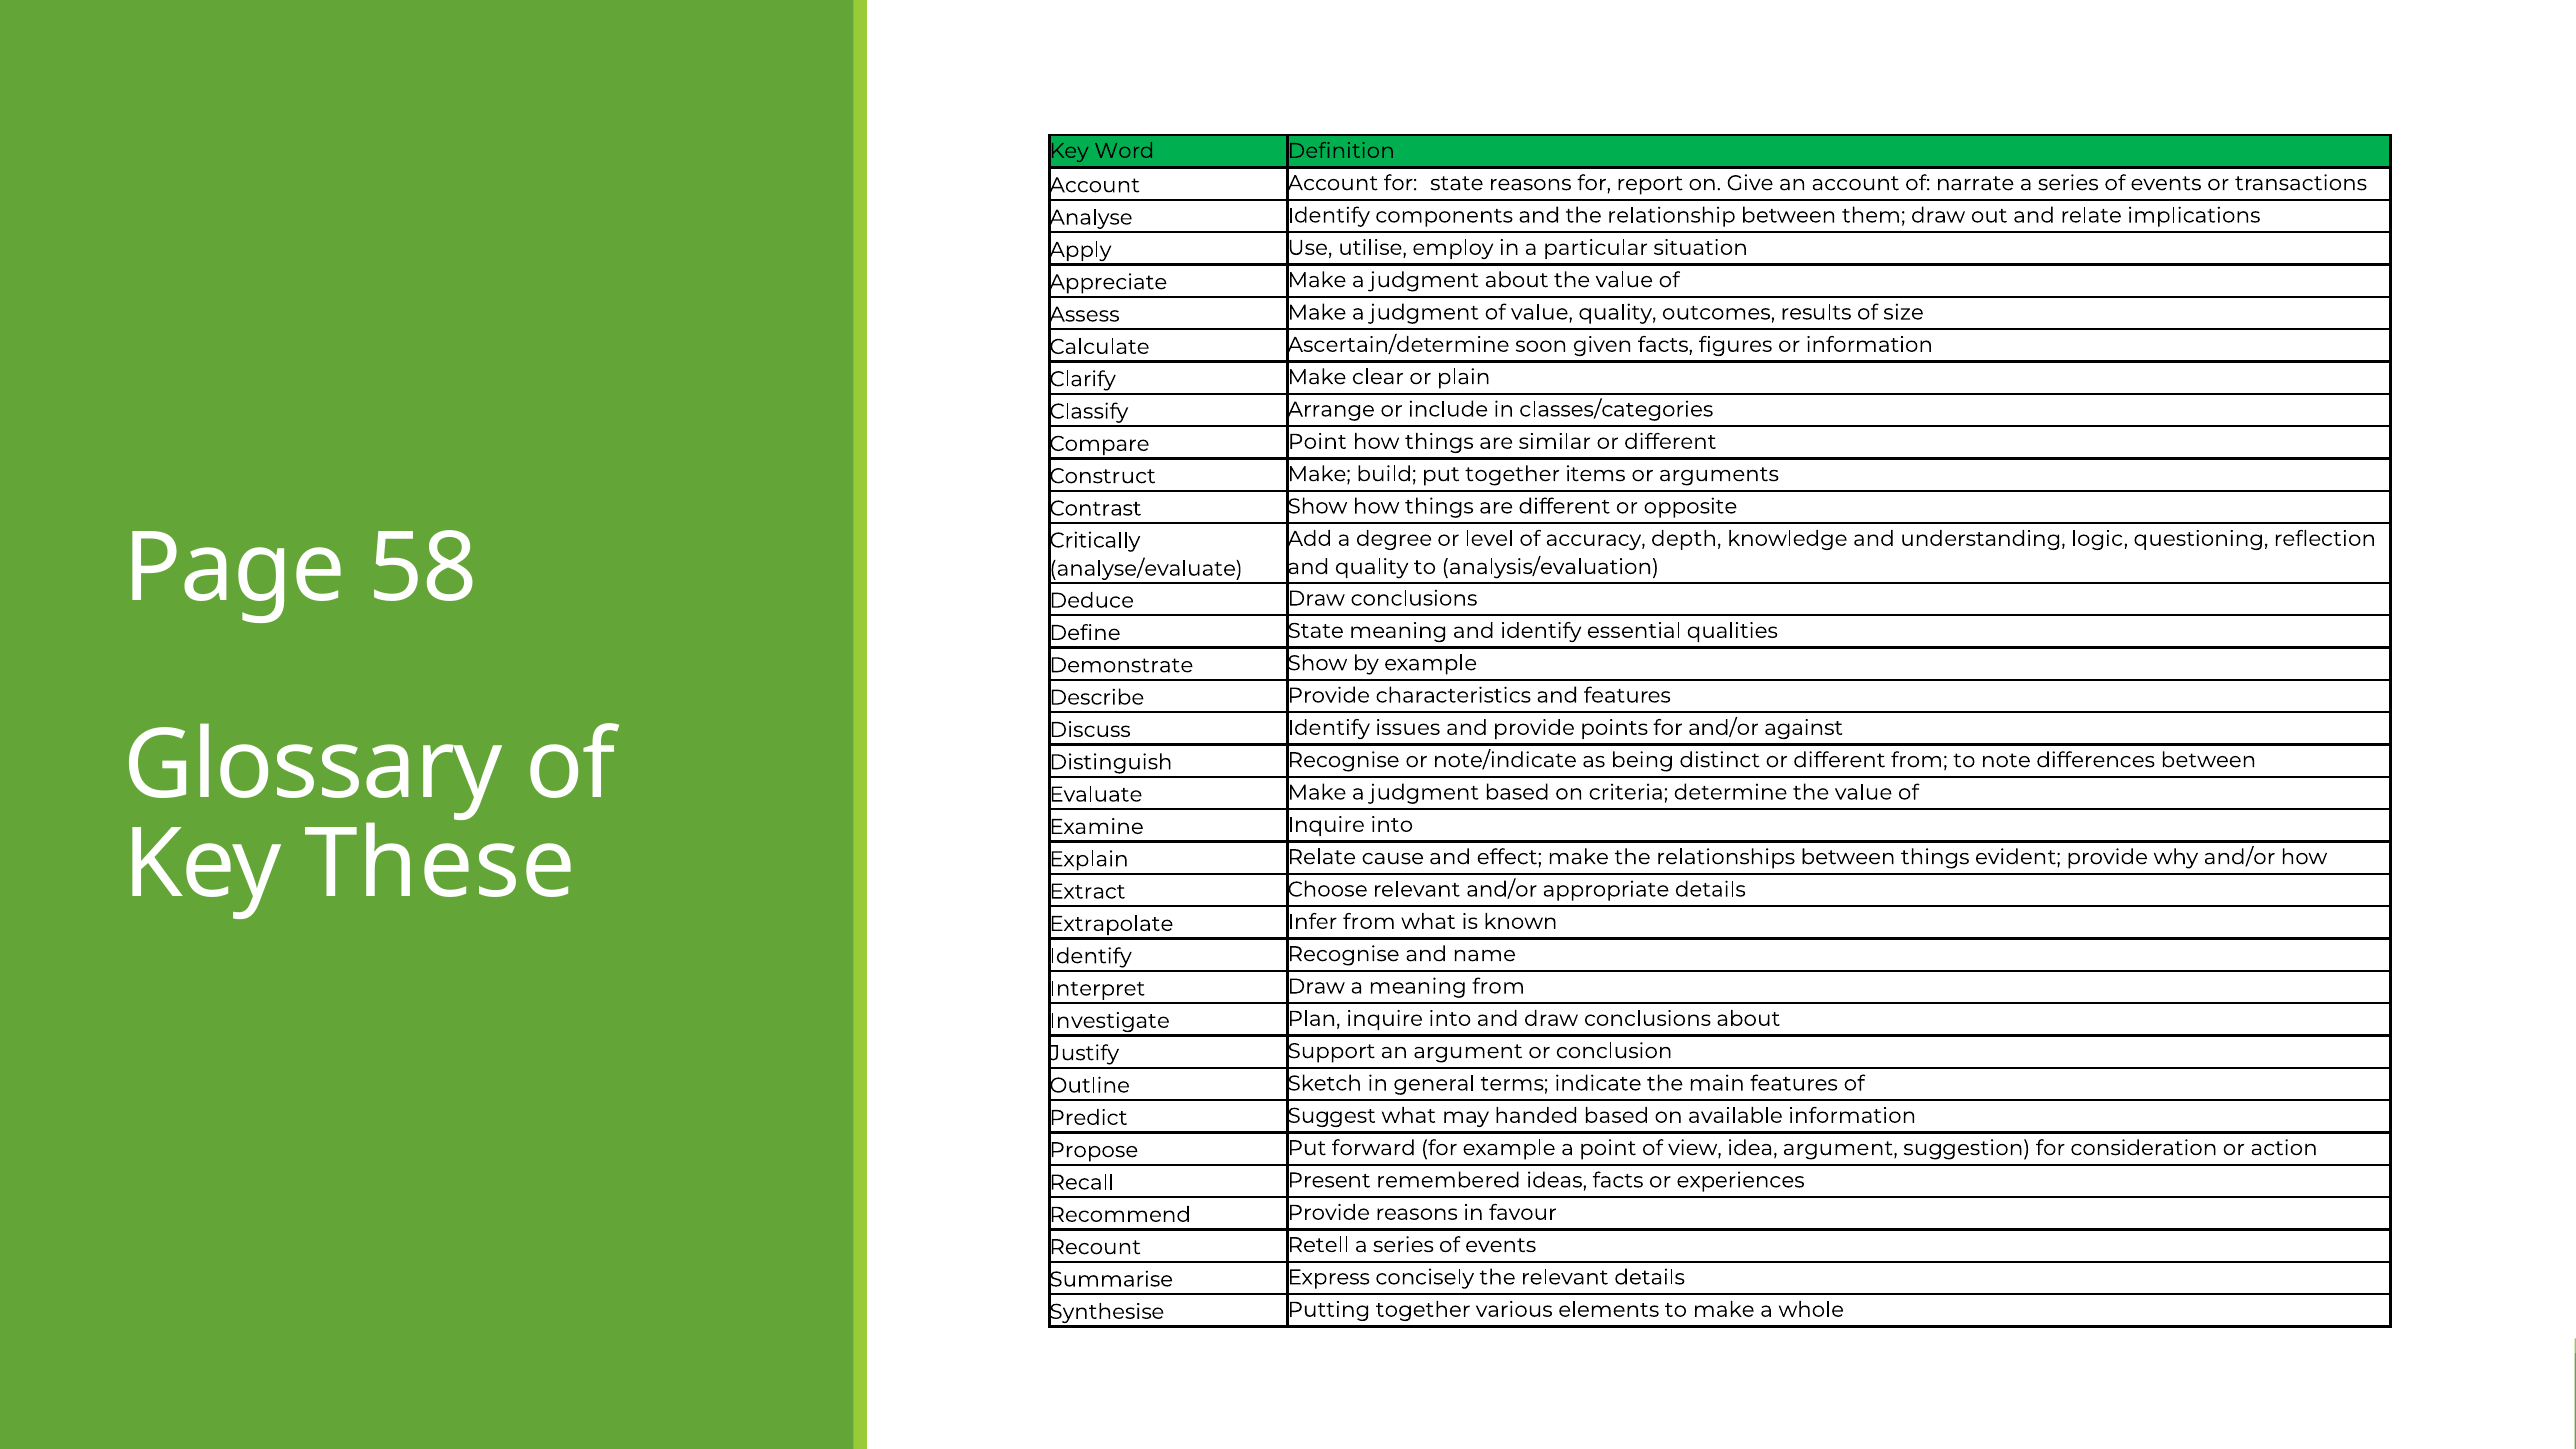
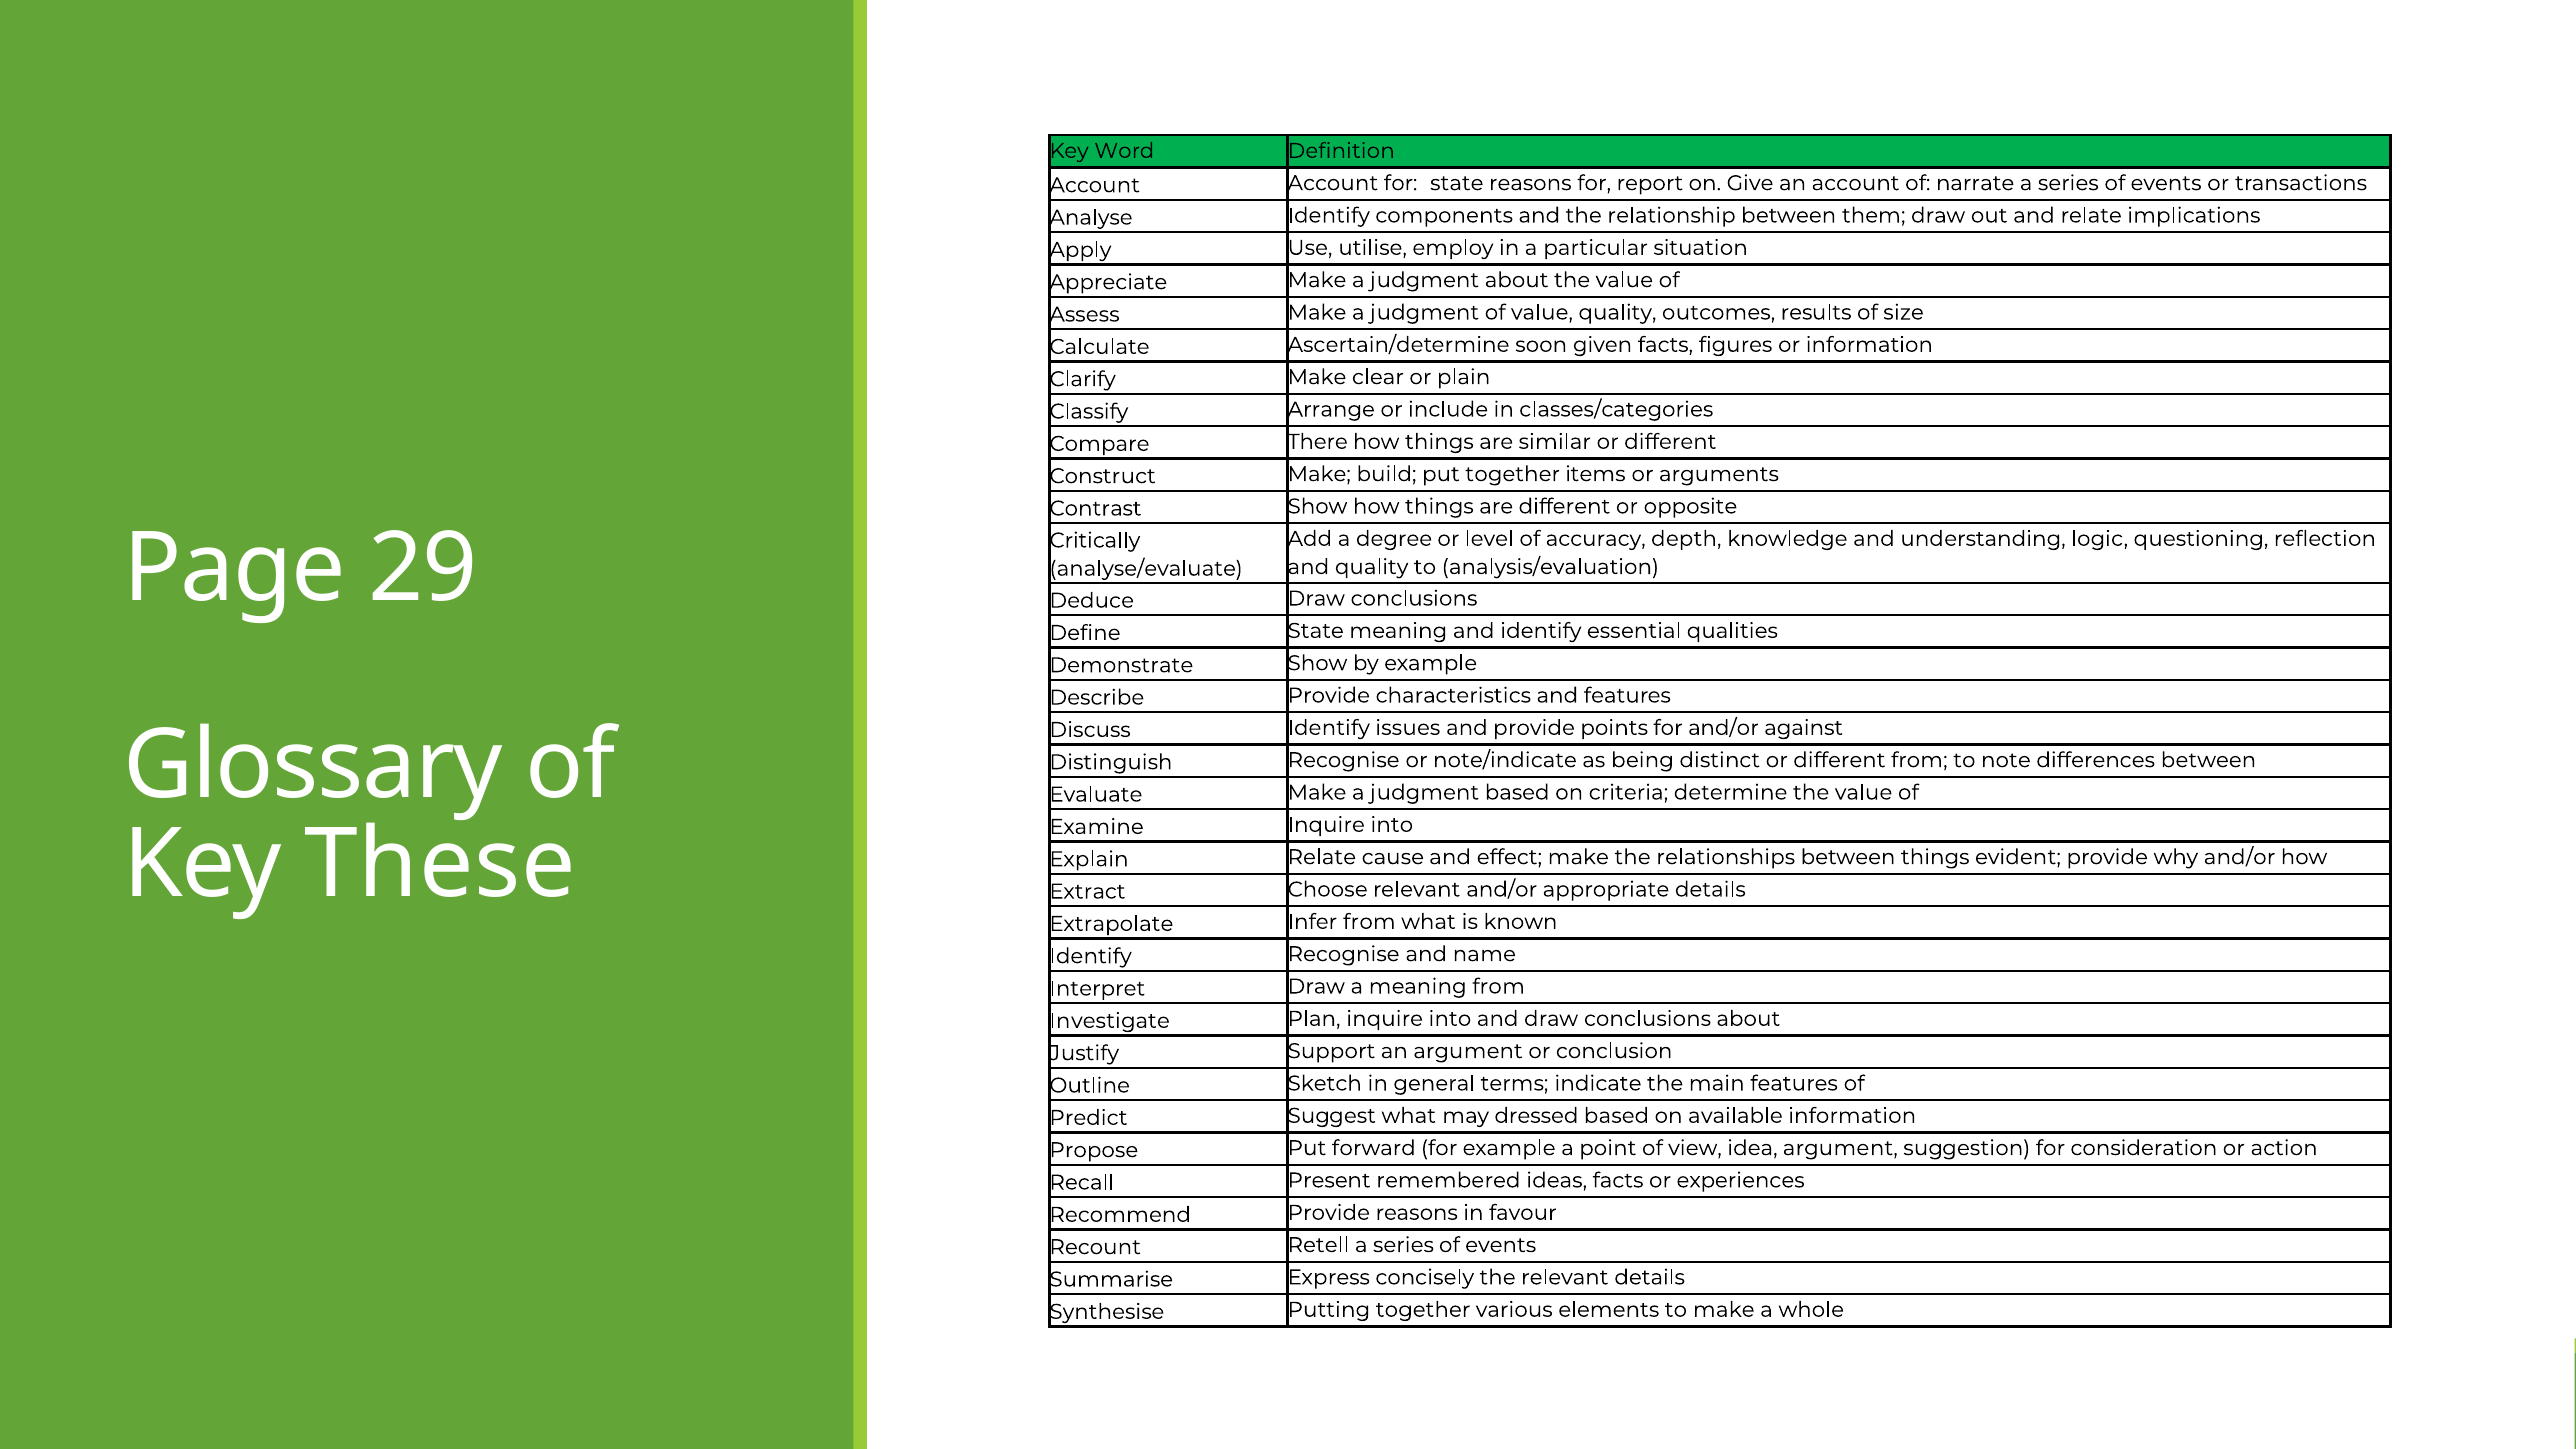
Compare Point: Point -> There
58: 58 -> 29
handed: handed -> dressed
